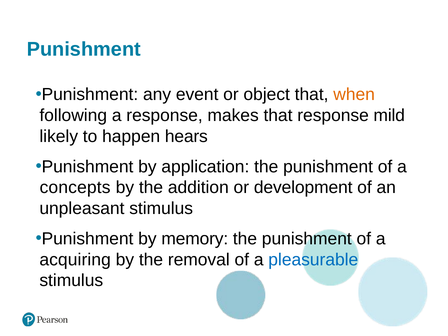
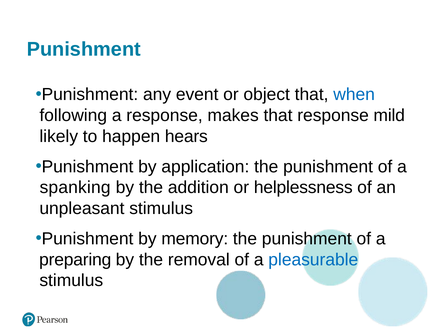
when colour: orange -> blue
concepts: concepts -> spanking
development: development -> helplessness
acquiring: acquiring -> preparing
